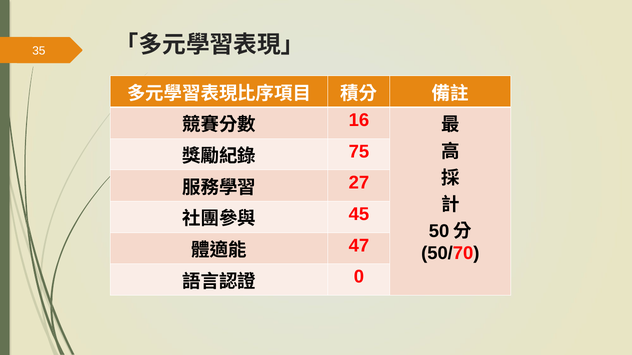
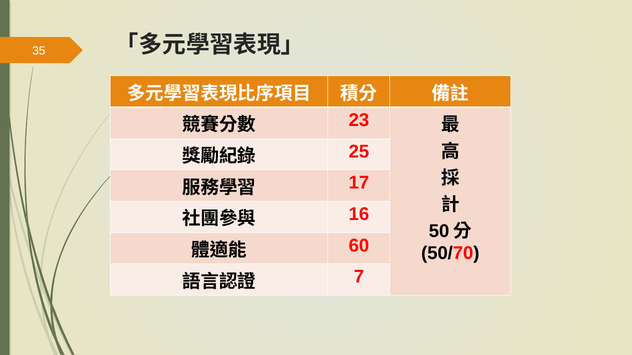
16: 16 -> 23
75: 75 -> 25
27: 27 -> 17
45: 45 -> 16
47: 47 -> 60
0: 0 -> 7
